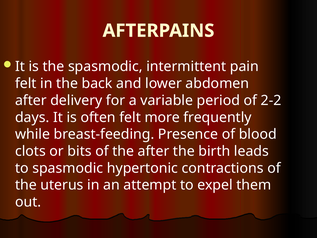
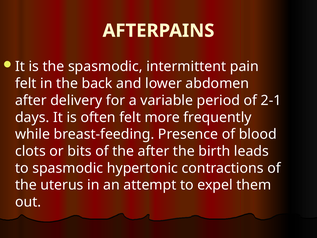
2-2: 2-2 -> 2-1
